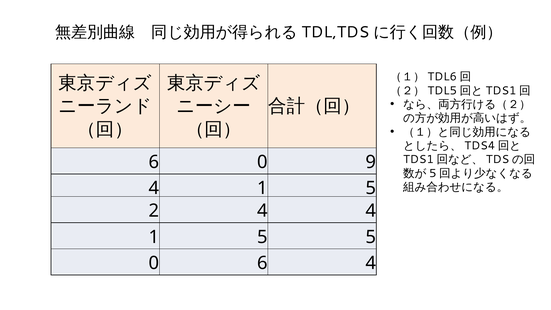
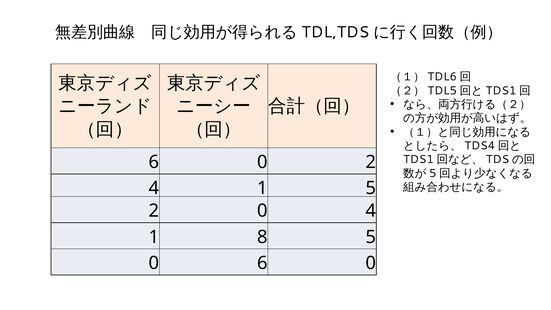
0 9: 9 -> 2
2 4: 4 -> 0
5 at (262, 237): 5 -> 8
0 6 4: 4 -> 0
